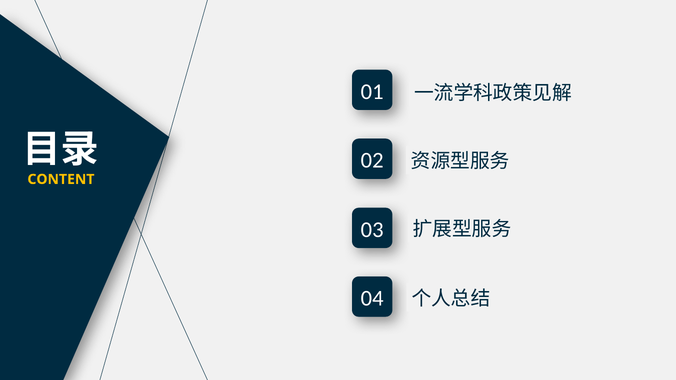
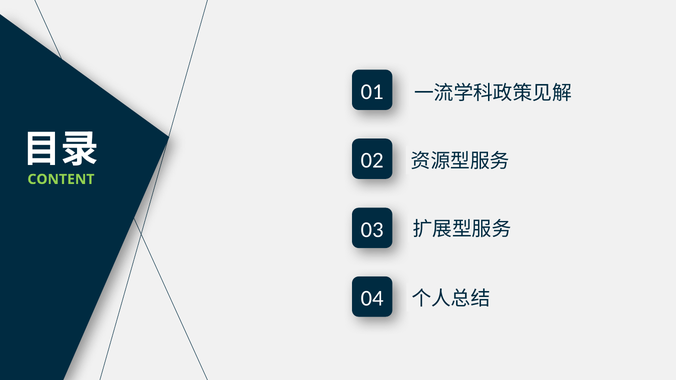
CONTENT colour: yellow -> light green
